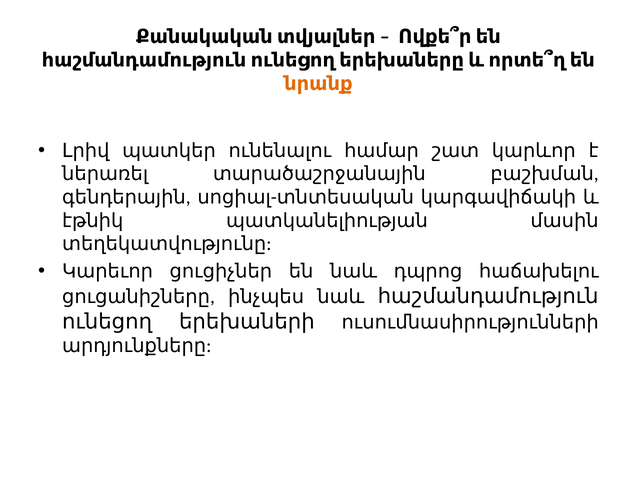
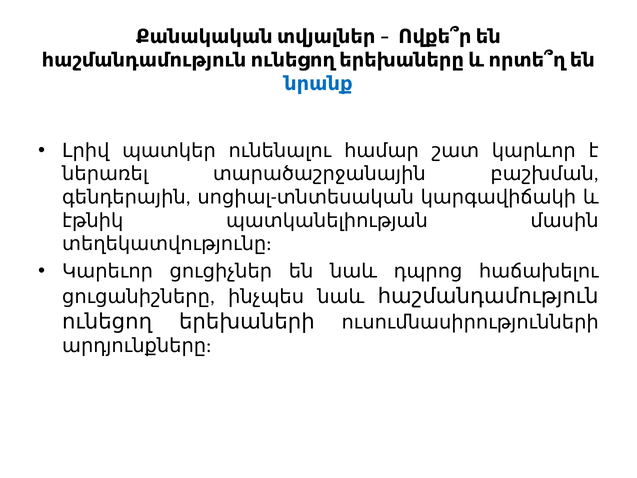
նրանք colour: orange -> blue
